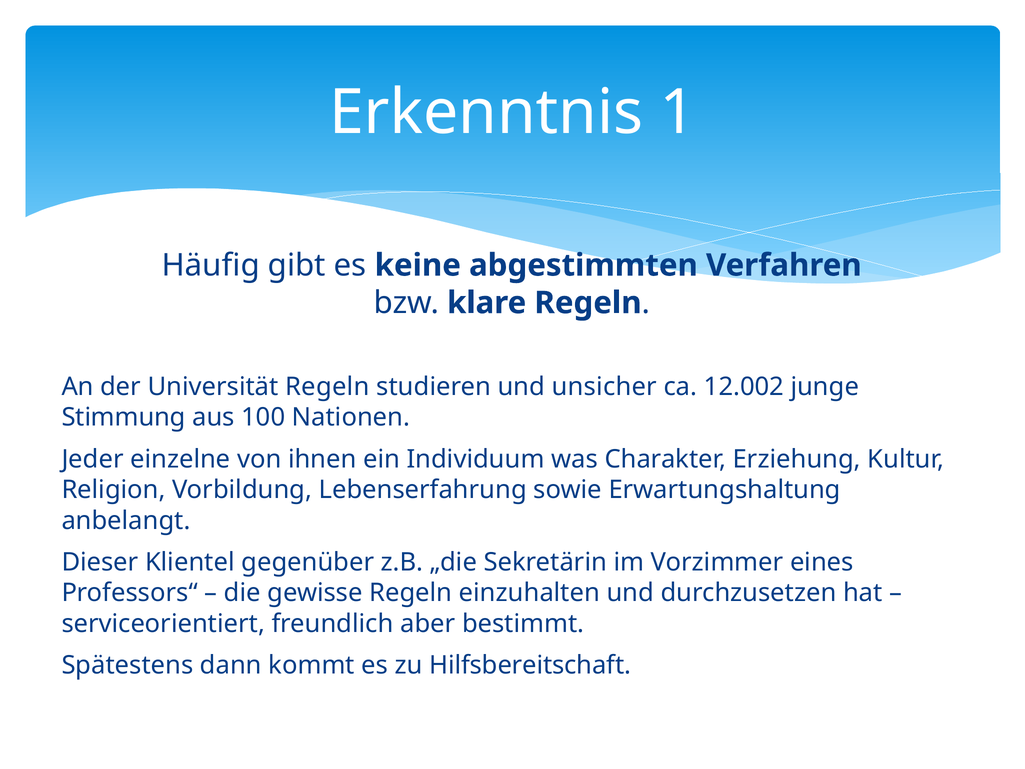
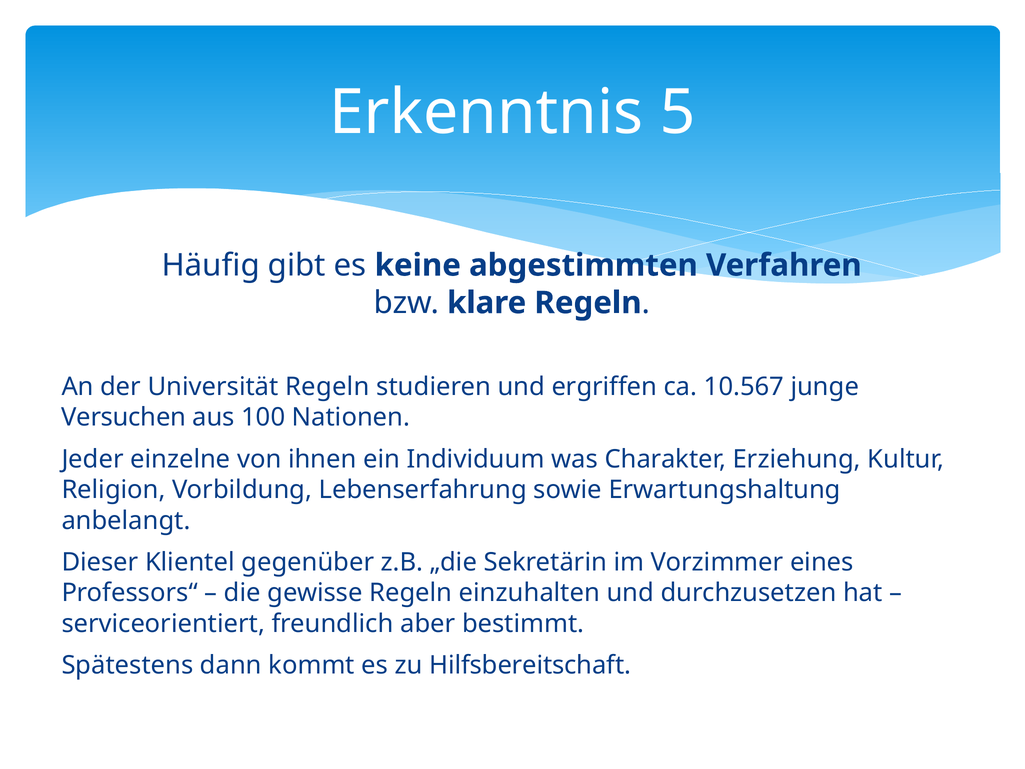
1: 1 -> 5
unsicher: unsicher -> ergriffen
12.002: 12.002 -> 10.567
Stimmung: Stimmung -> Versuchen
